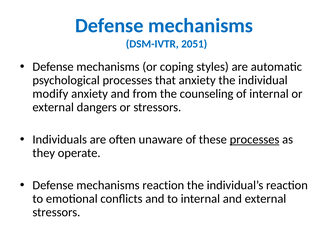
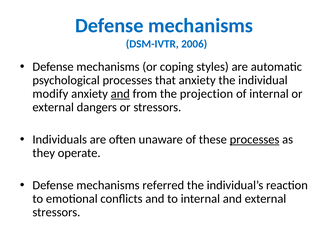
2051: 2051 -> 2006
and at (120, 94) underline: none -> present
counseling: counseling -> projection
mechanisms reaction: reaction -> referred
